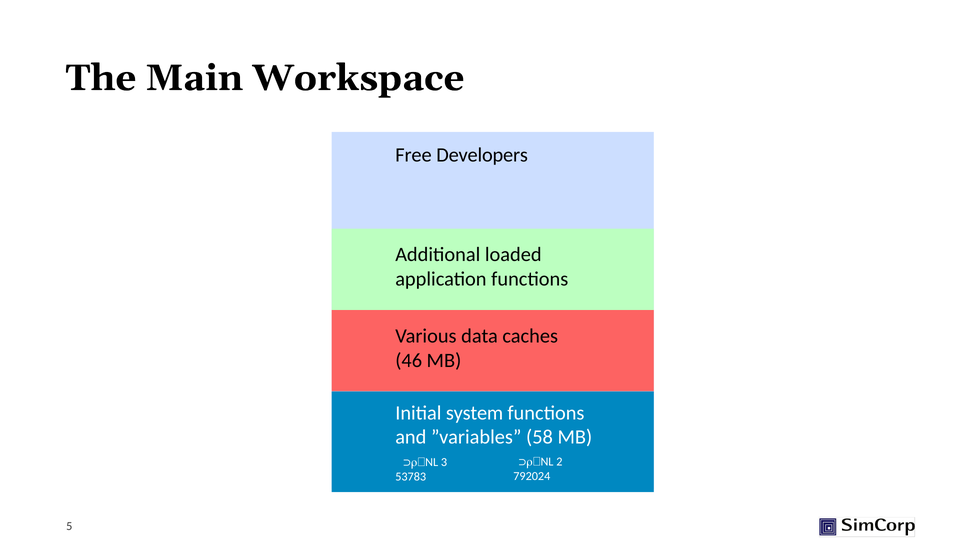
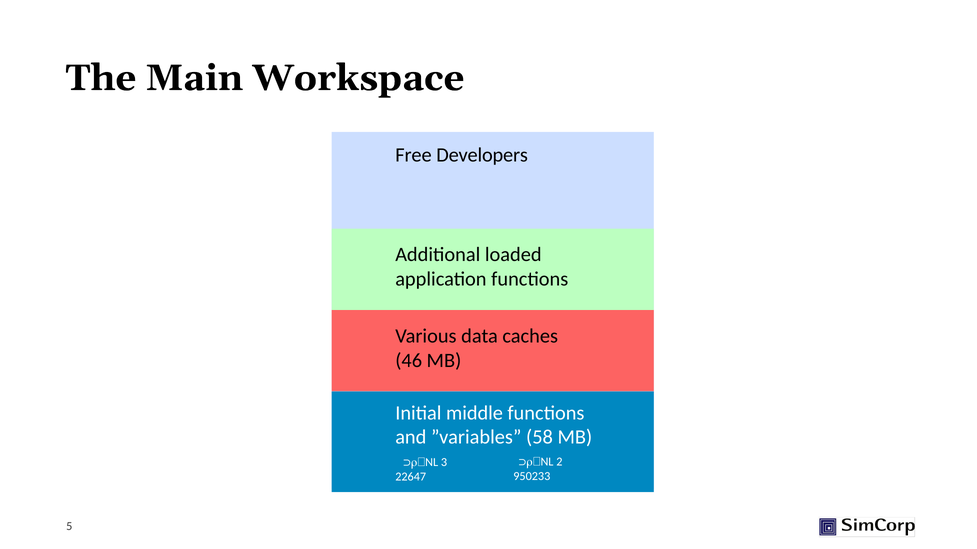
system: system -> middle
792024: 792024 -> 950233
53783: 53783 -> 22647
